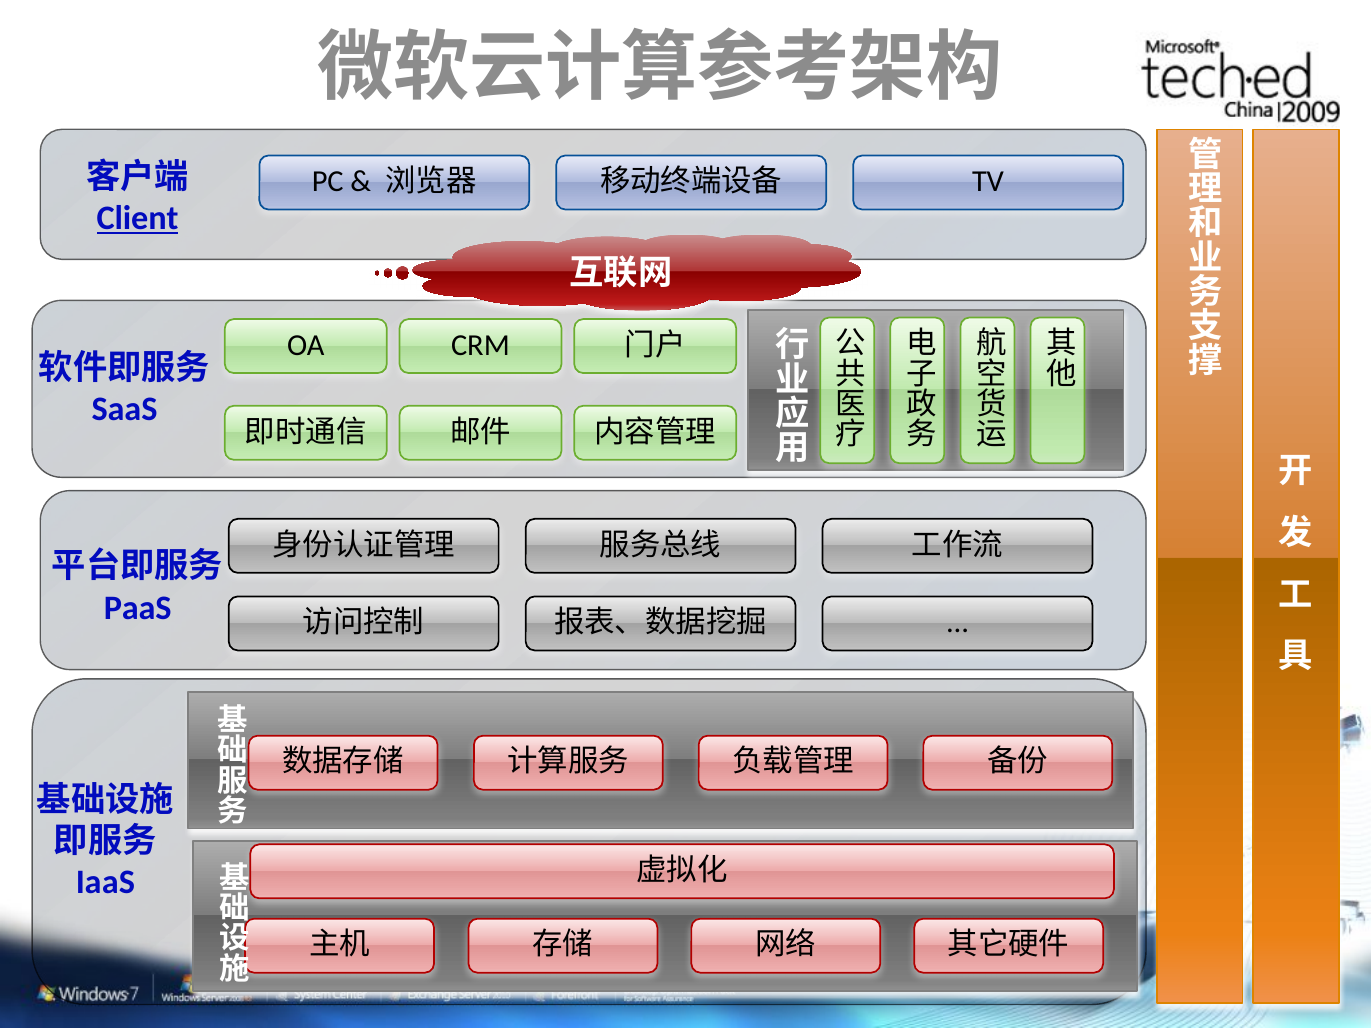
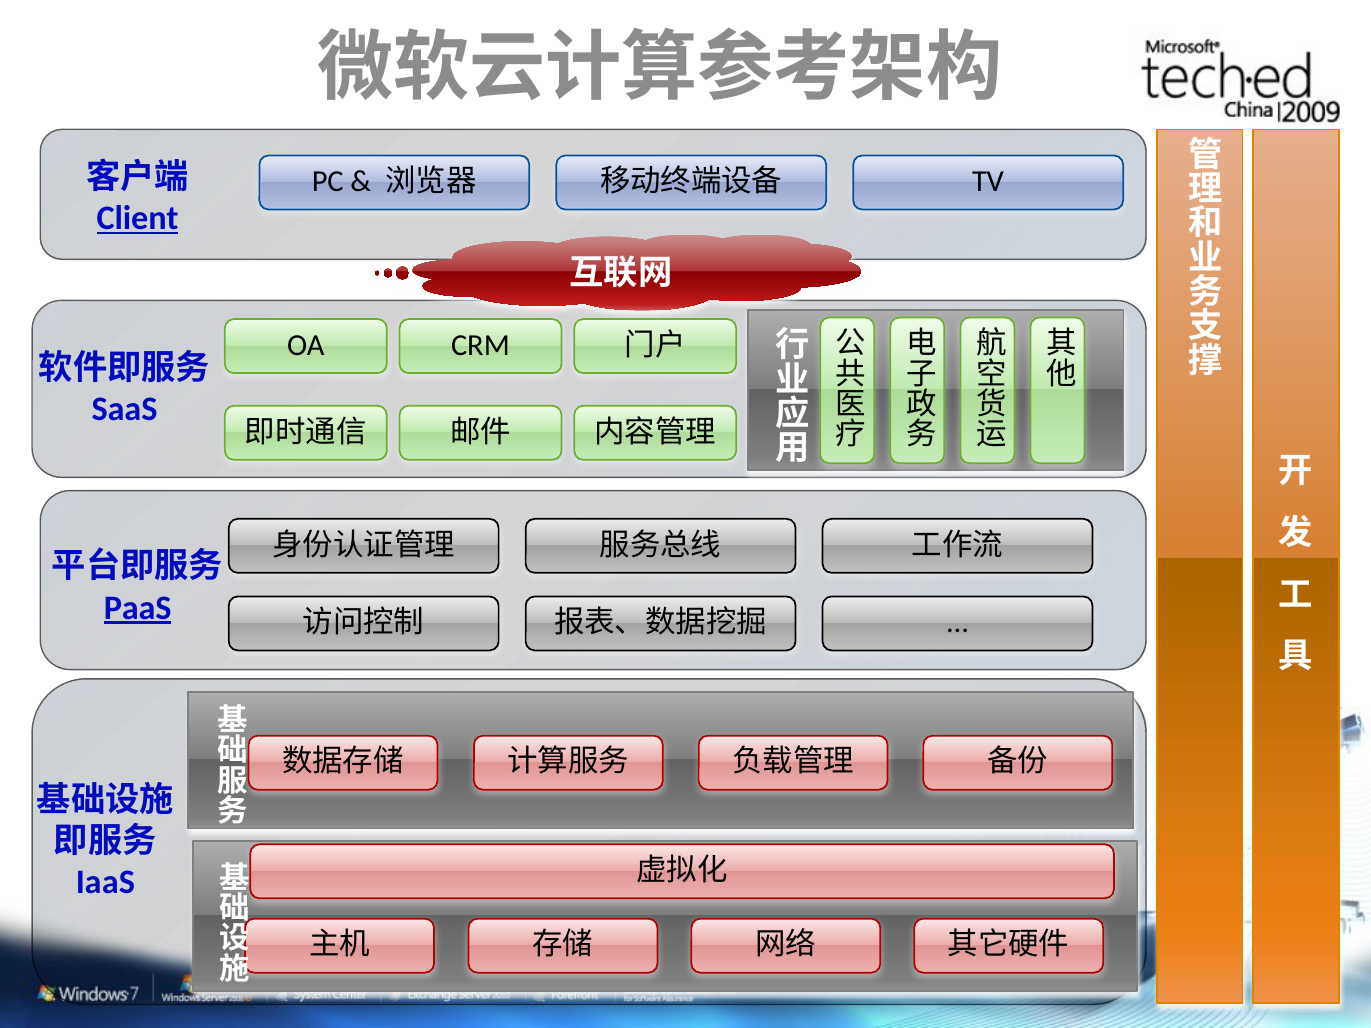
PaaS underline: none -> present
